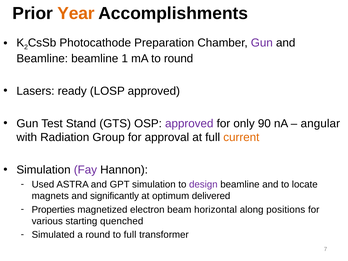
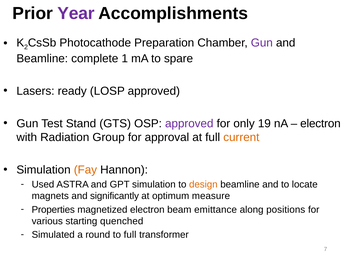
Year colour: orange -> purple
Beamline beamline: beamline -> complete
to round: round -> spare
90: 90 -> 19
angular at (320, 123): angular -> electron
Fay colour: purple -> orange
design colour: purple -> orange
delivered: delivered -> measure
horizontal: horizontal -> emittance
